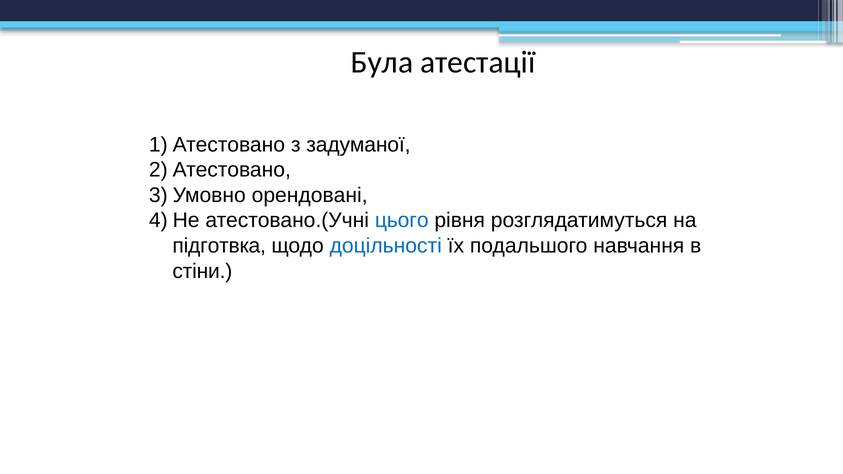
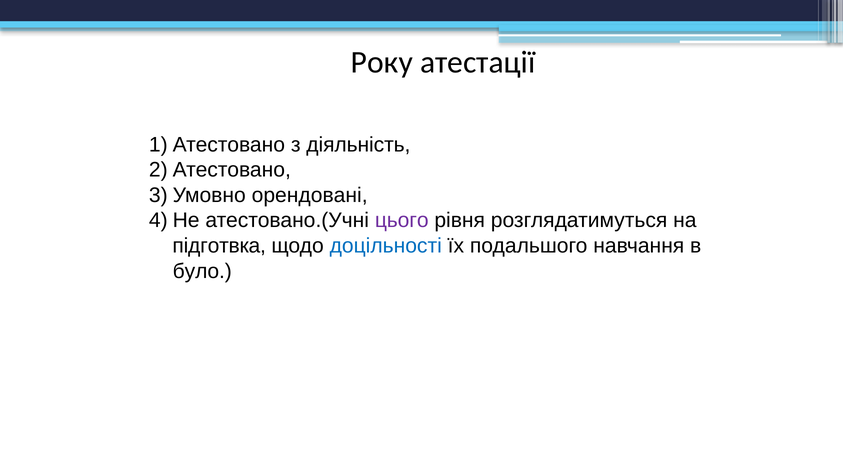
Була: Була -> Року
задуманої: задуманої -> діяльність
цього colour: blue -> purple
стіни: стіни -> було
